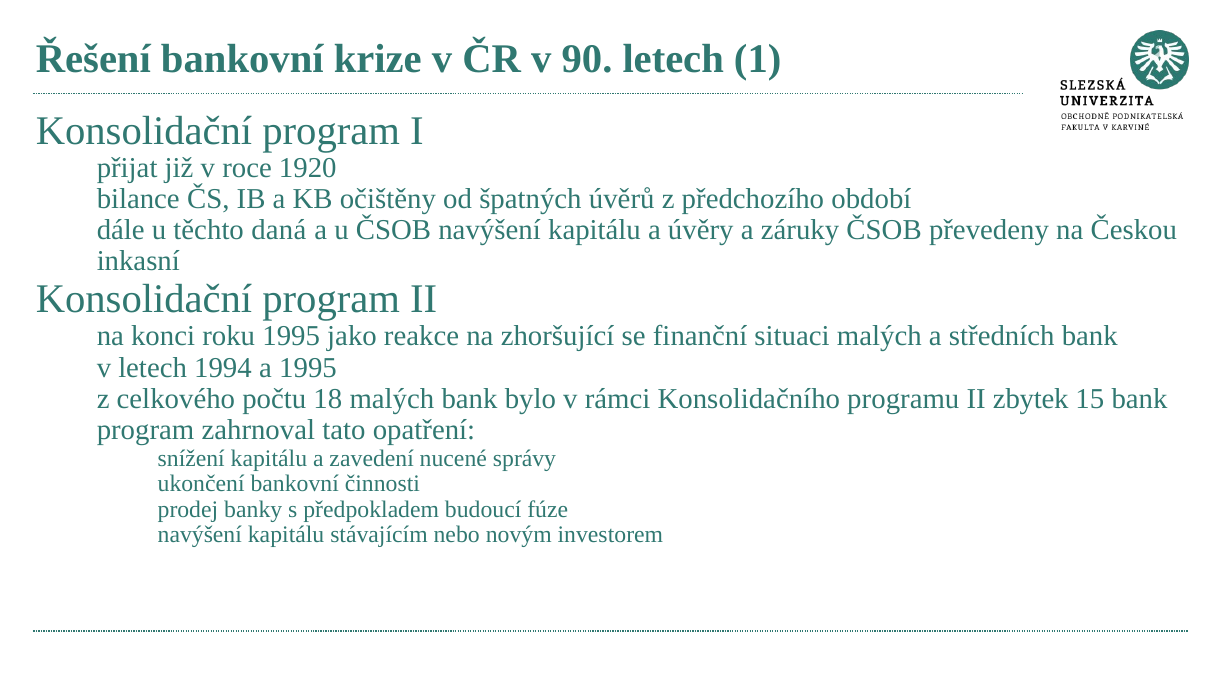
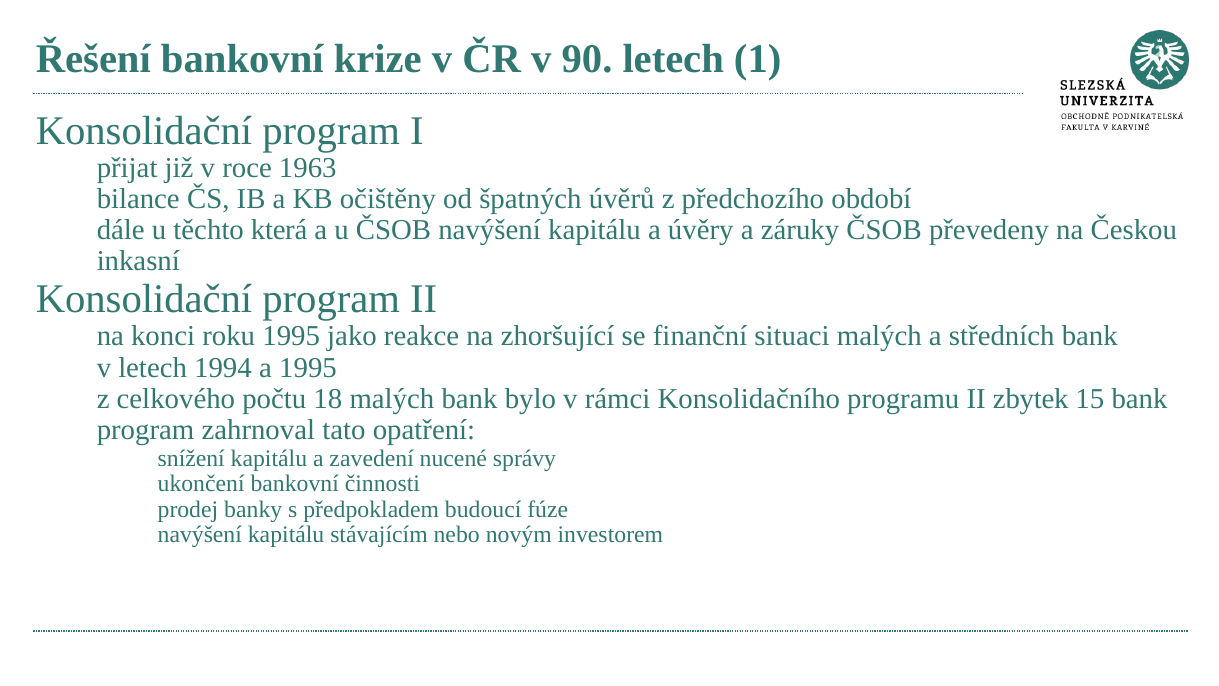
1920: 1920 -> 1963
daná: daná -> která
